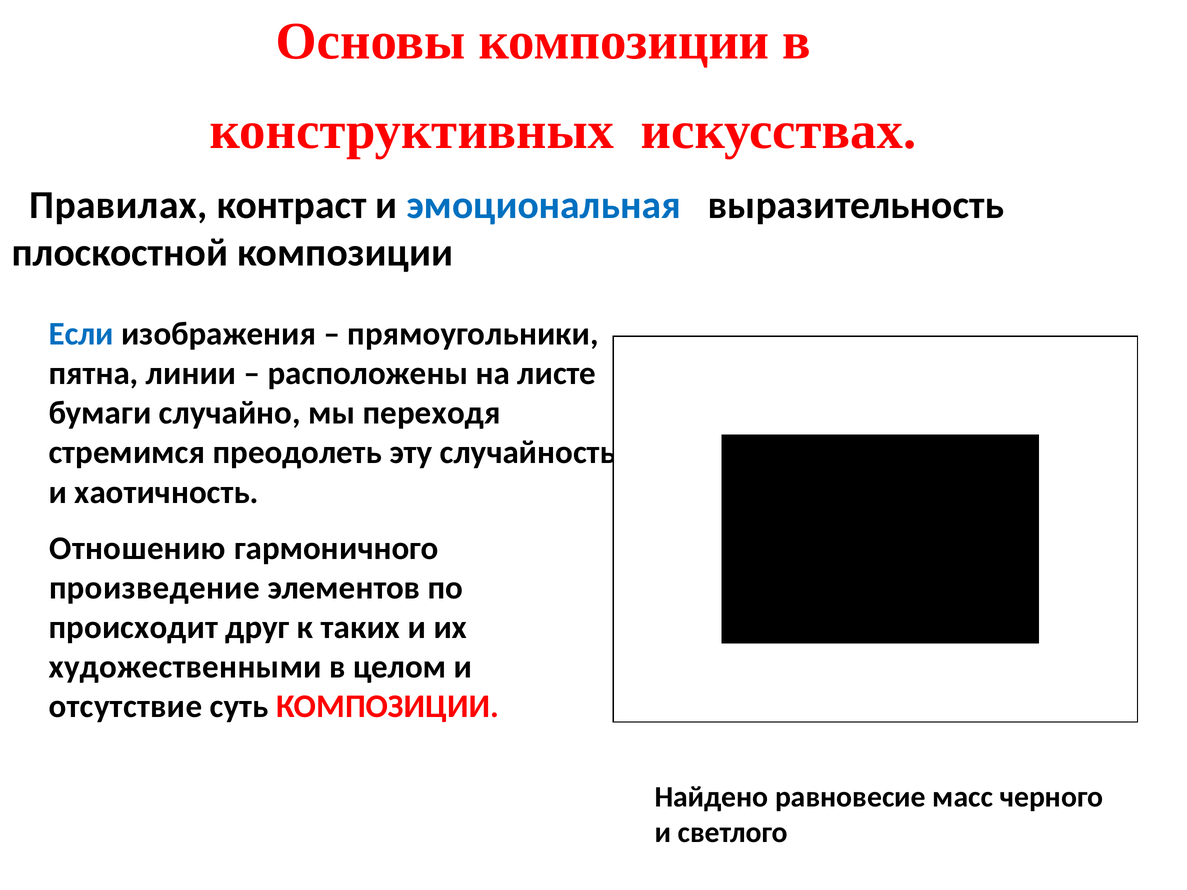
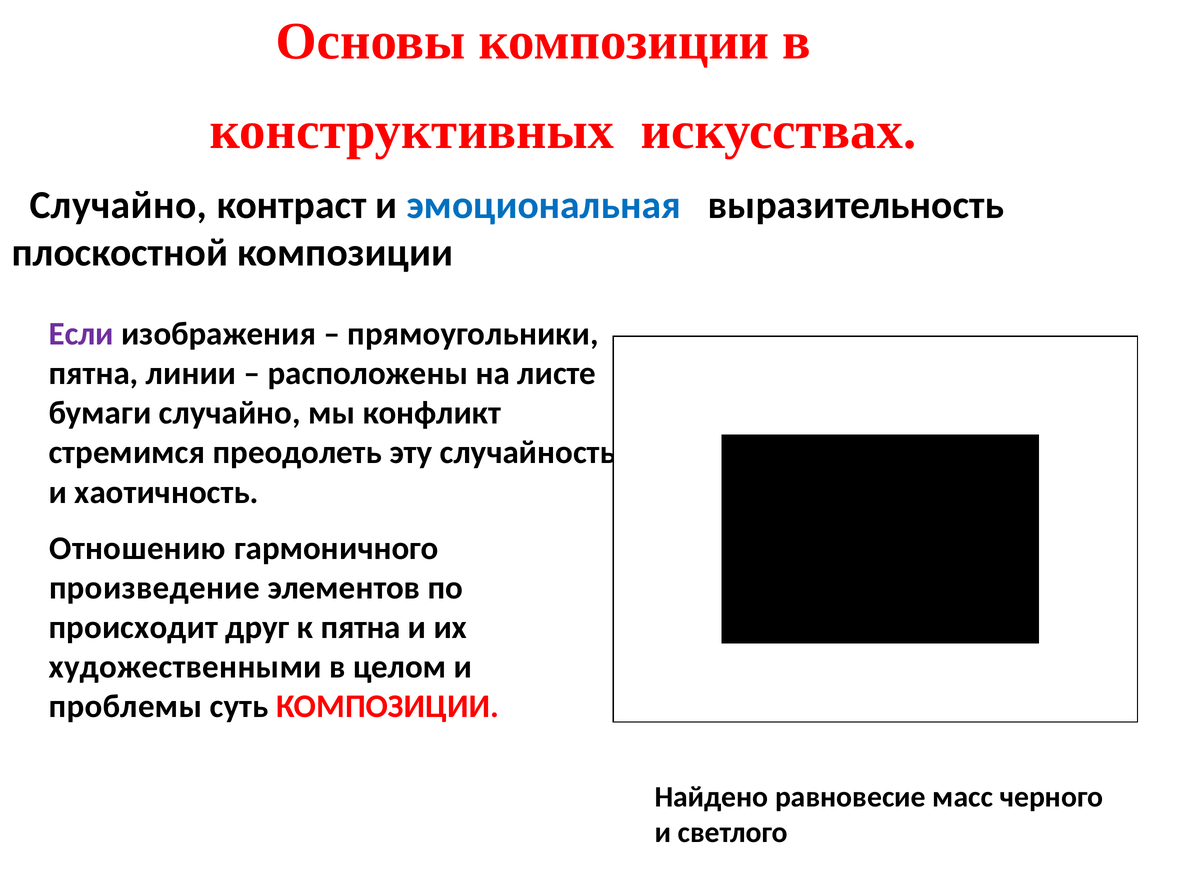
Правилах at (118, 205): Правилах -> Случайно
Если colour: blue -> purple
переходя: переходя -> конфликт
к таких: таких -> пятна
отсутствие: отсутствие -> проблемы
